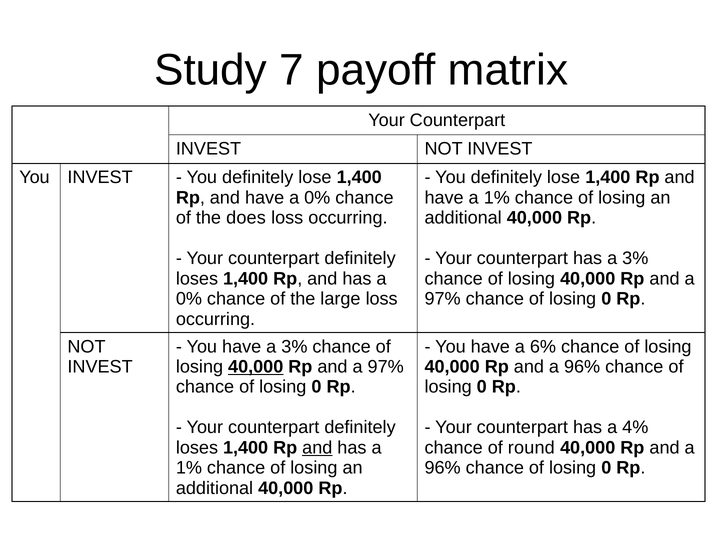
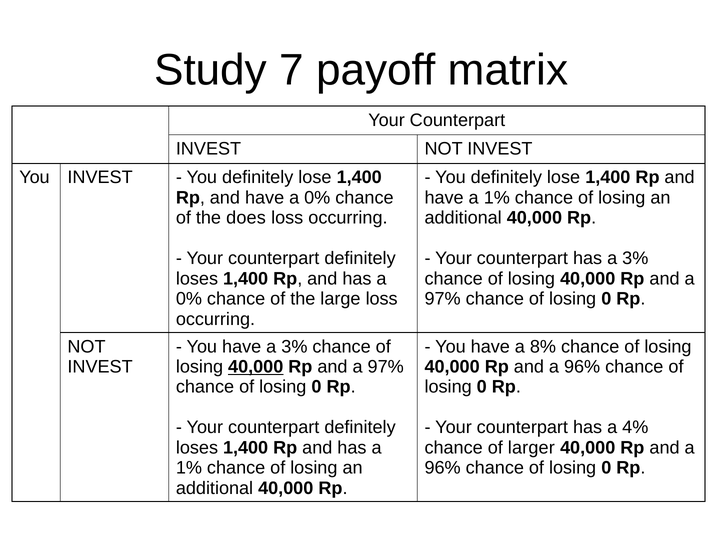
6%: 6% -> 8%
and at (317, 448) underline: present -> none
round: round -> larger
